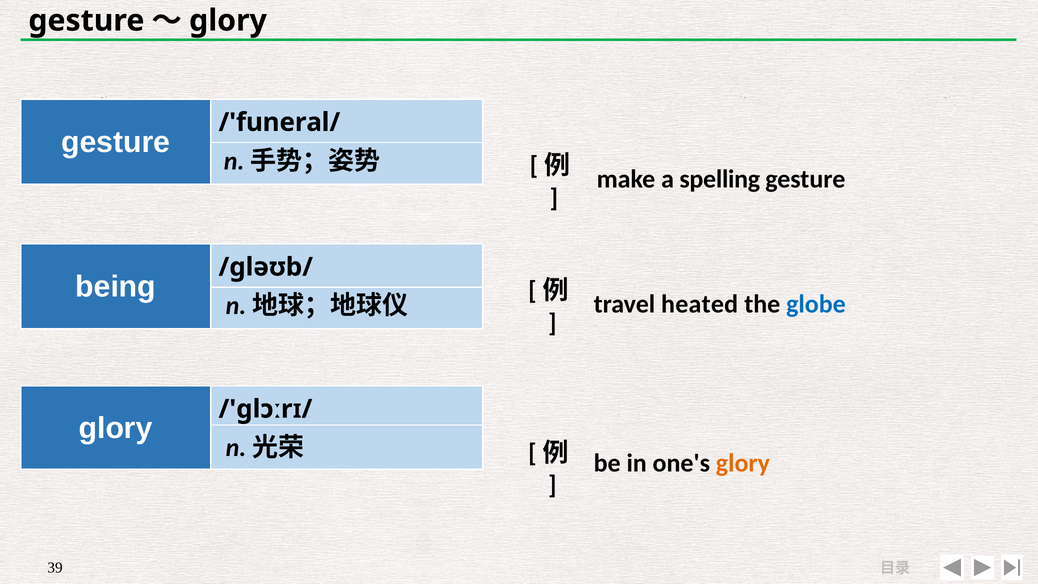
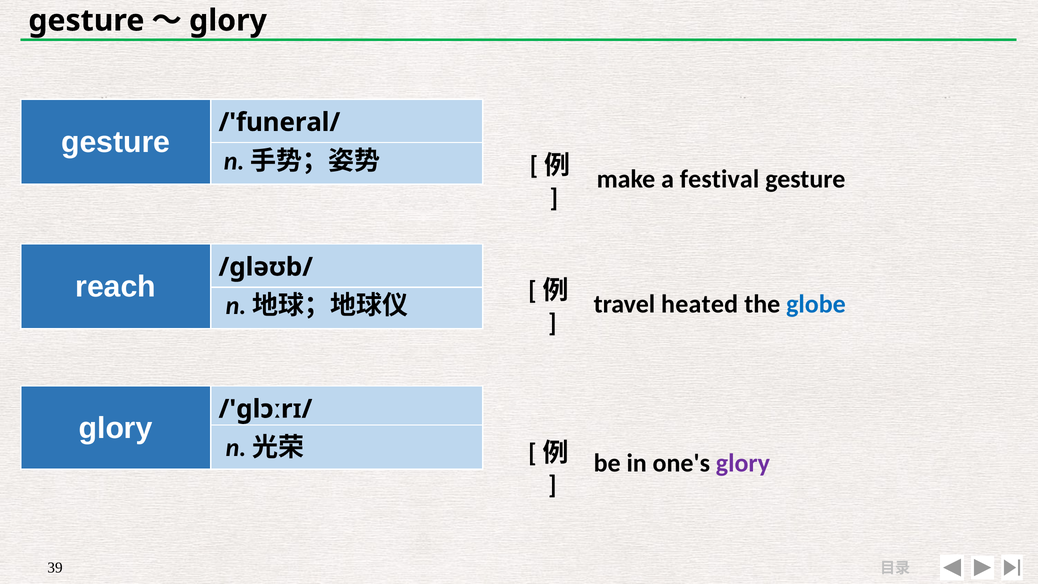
spelling: spelling -> festival
being: being -> reach
glory at (743, 463) colour: orange -> purple
